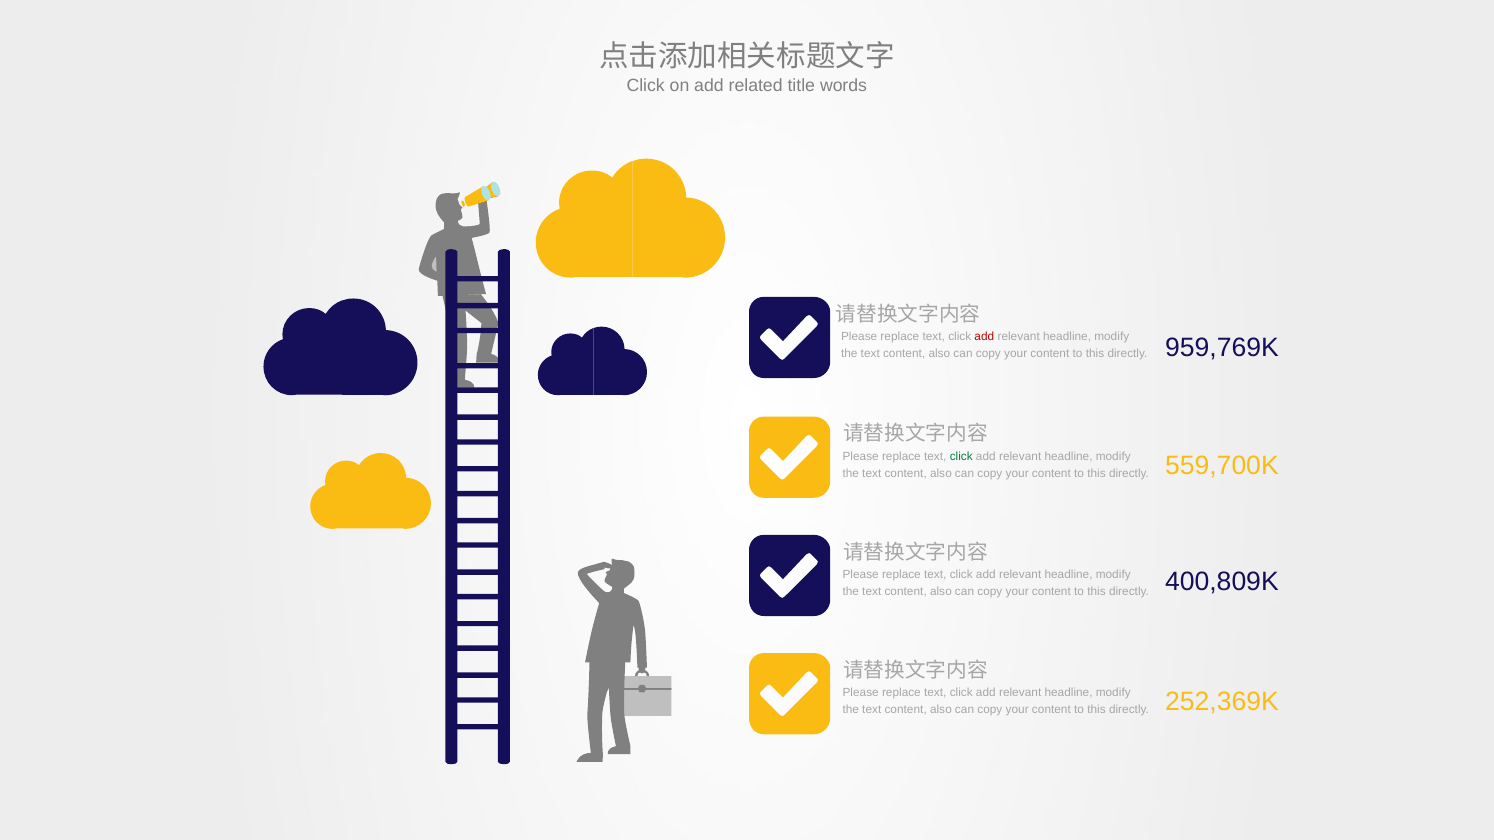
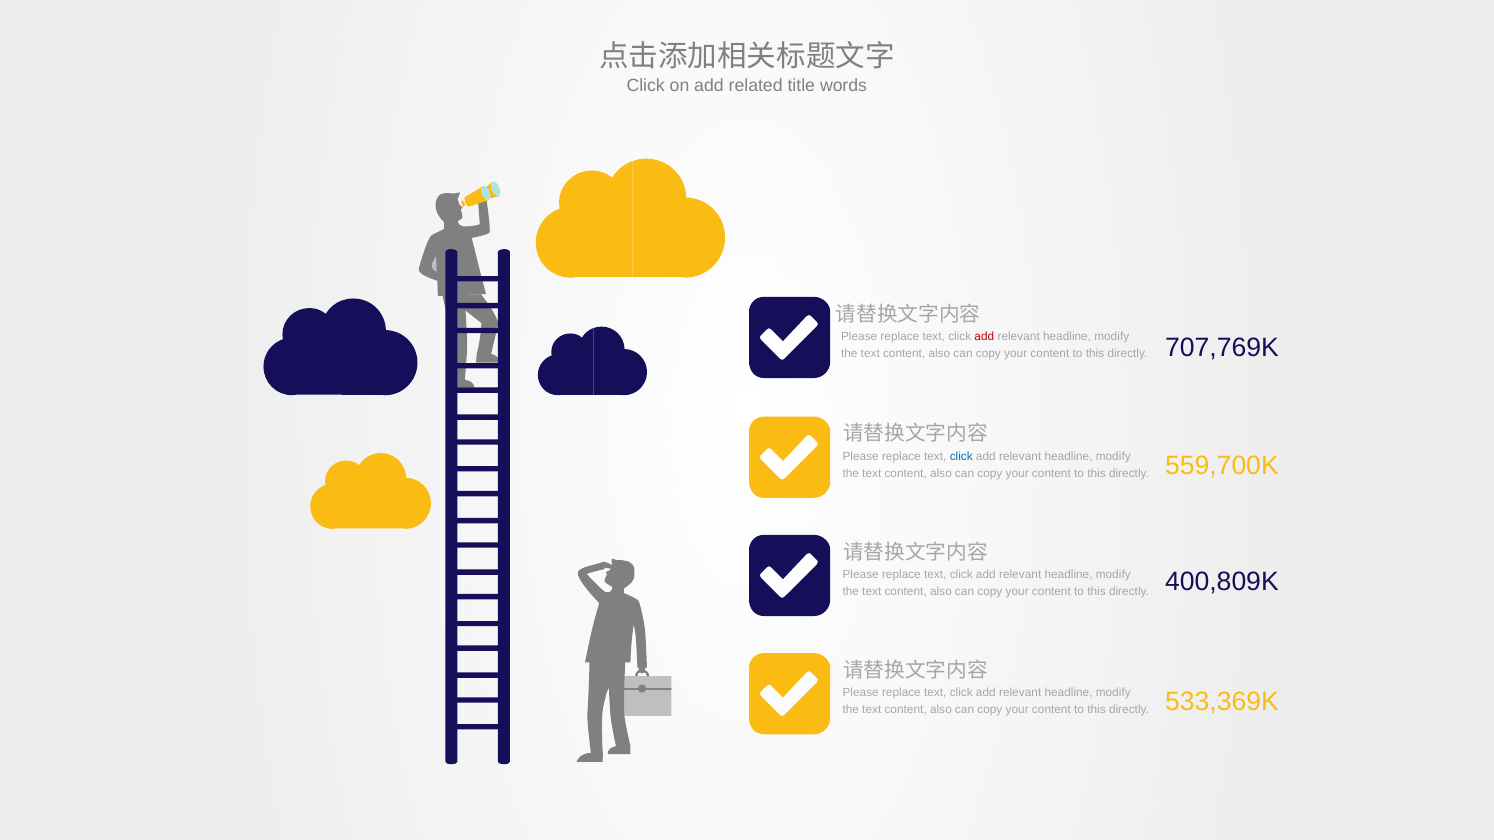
959,769K: 959,769K -> 707,769K
click at (961, 456) colour: green -> blue
252,369K: 252,369K -> 533,369K
